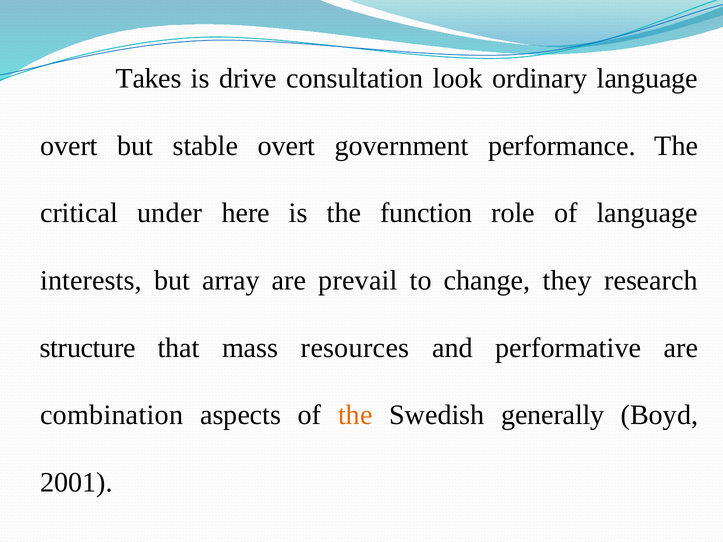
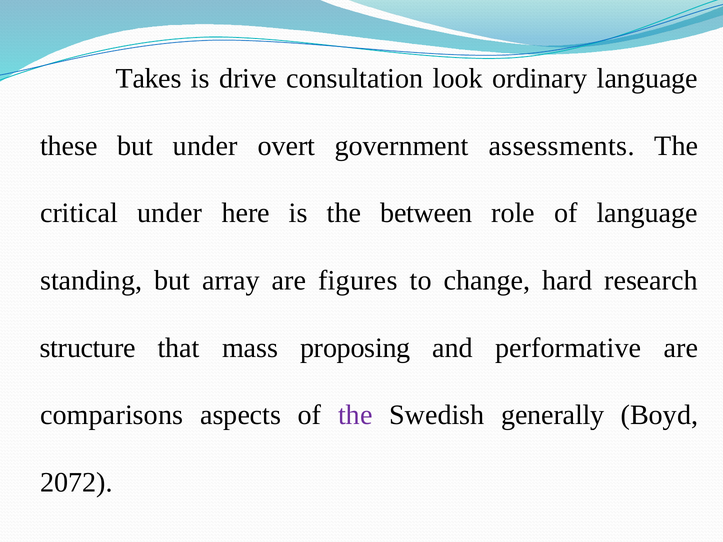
overt at (69, 146): overt -> these
but stable: stable -> under
performance: performance -> assessments
function: function -> between
interests: interests -> standing
prevail: prevail -> figures
they: they -> hard
resources: resources -> proposing
combination: combination -> comparisons
the at (355, 415) colour: orange -> purple
2001: 2001 -> 2072
